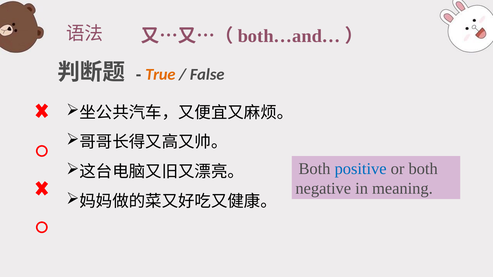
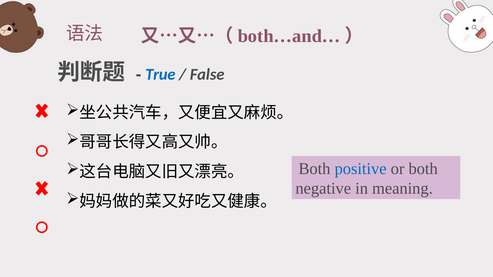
True colour: orange -> blue
